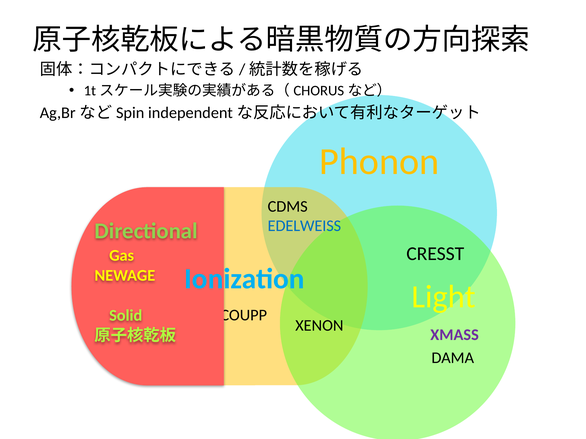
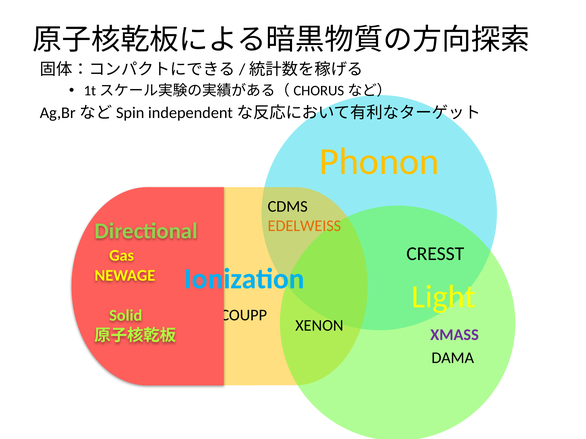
EDELWEISS colour: blue -> orange
